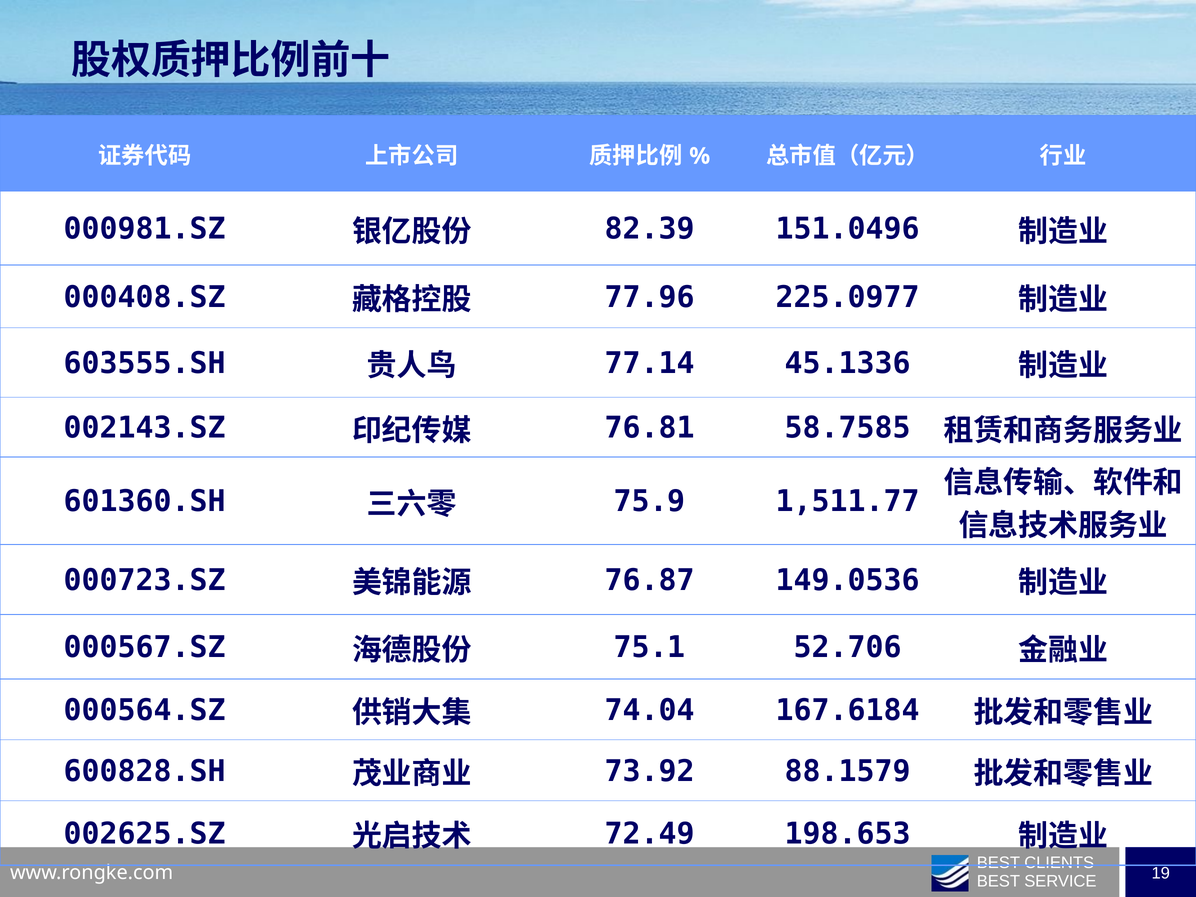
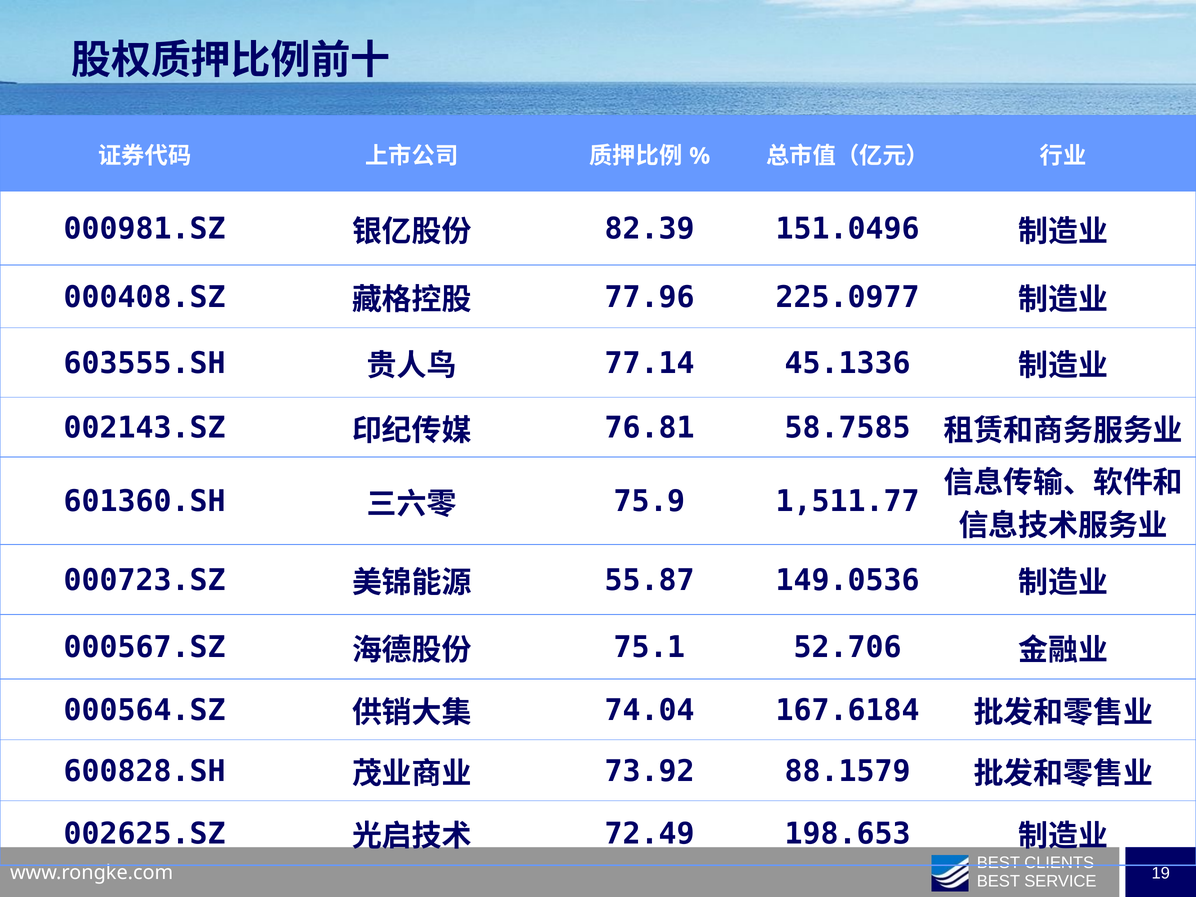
76.87: 76.87 -> 55.87
